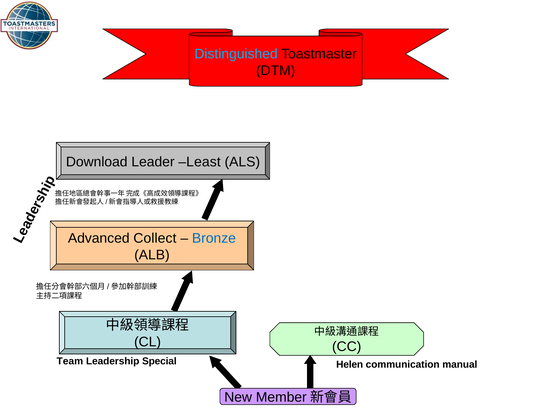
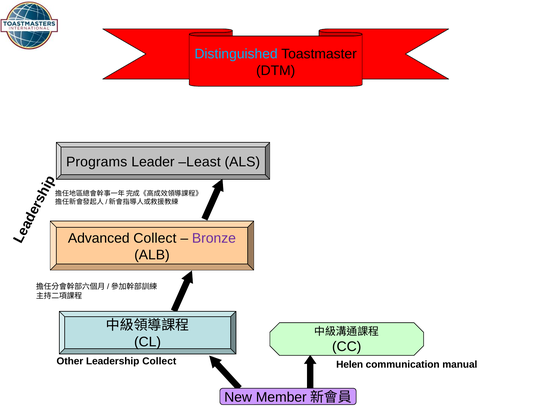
Download: Download -> Programs
Bronze colour: blue -> purple
Team: Team -> Other
Leadership Special: Special -> Collect
